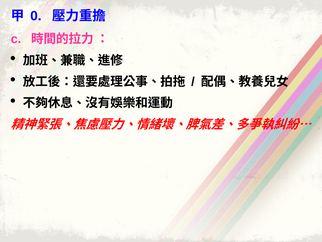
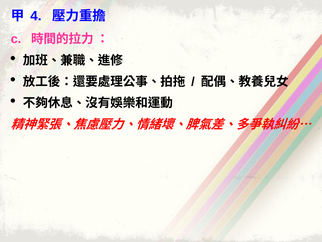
0: 0 -> 4
